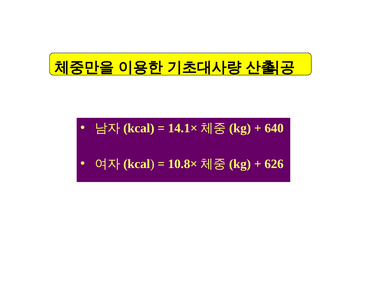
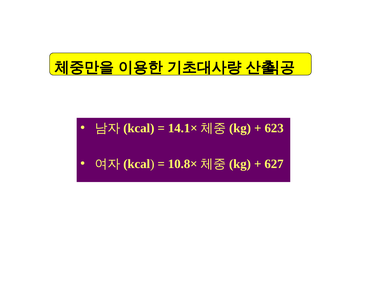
640: 640 -> 623
626: 626 -> 627
